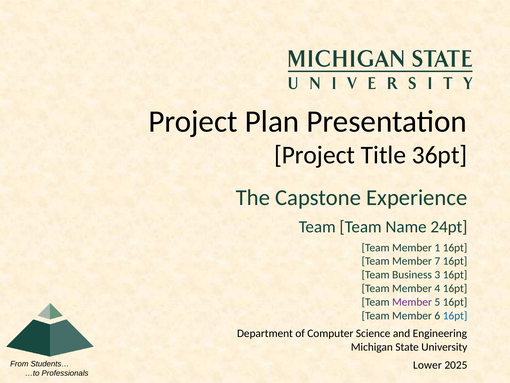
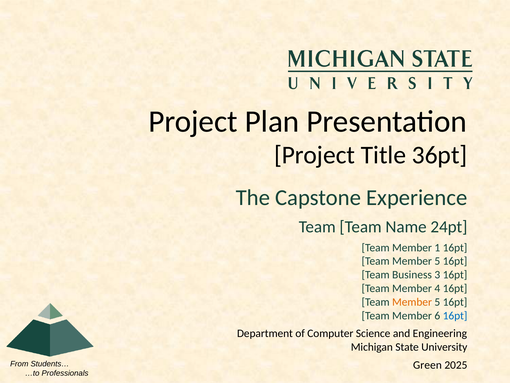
7 at (437, 261): 7 -> 5
Member at (412, 302) colour: purple -> orange
Lower: Lower -> Green
